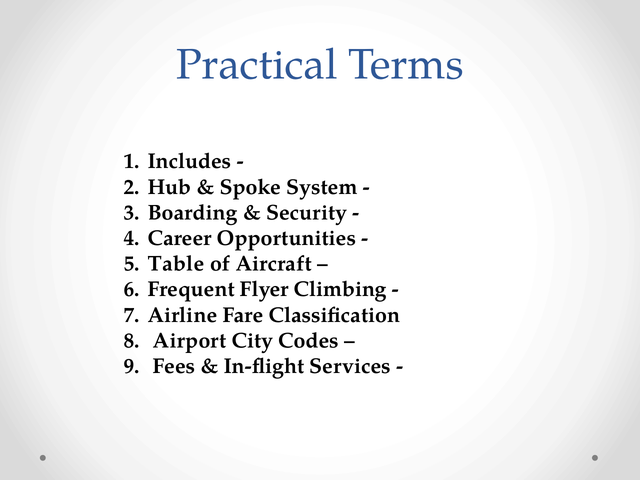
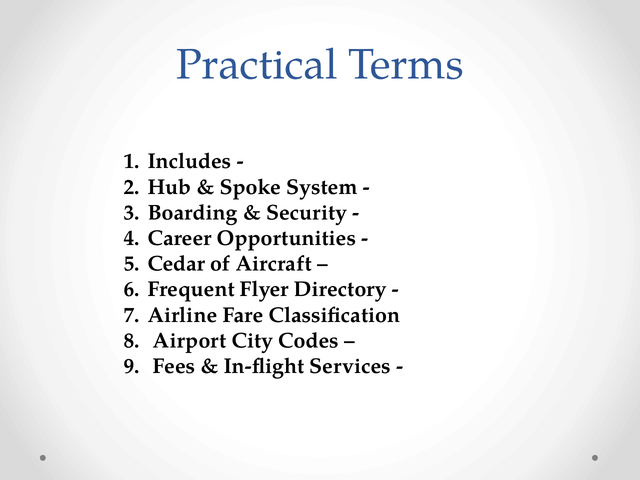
Table: Table -> Cedar
Climbing: Climbing -> Directory
